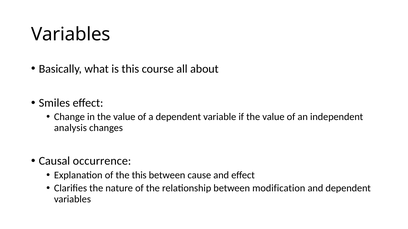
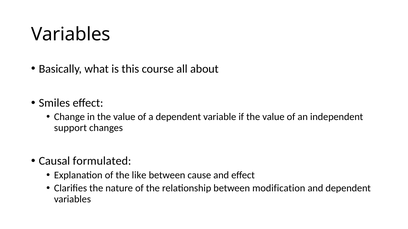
analysis: analysis -> support
occurrence: occurrence -> formulated
the this: this -> like
